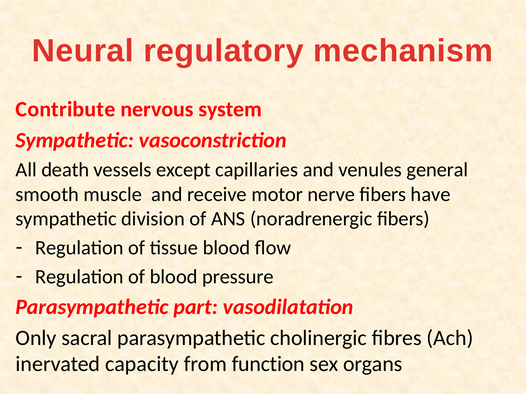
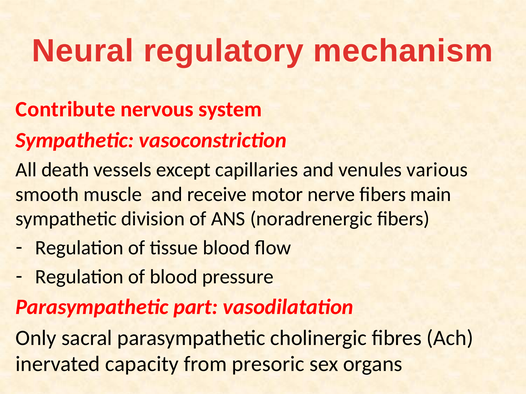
general: general -> various
have: have -> main
function: function -> presoric
